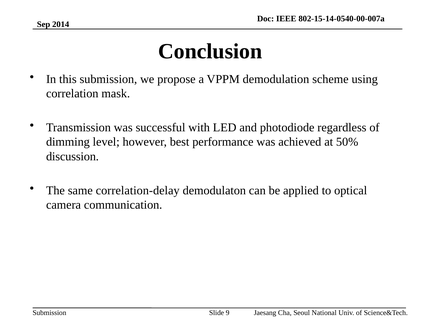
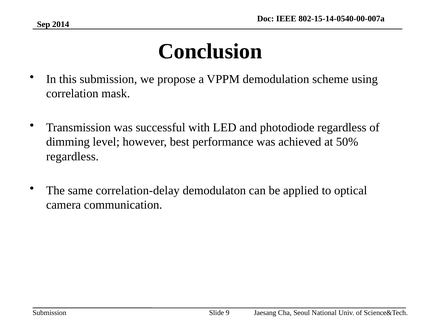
discussion at (72, 157): discussion -> regardless
